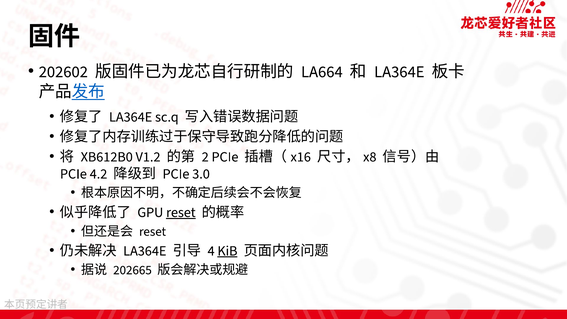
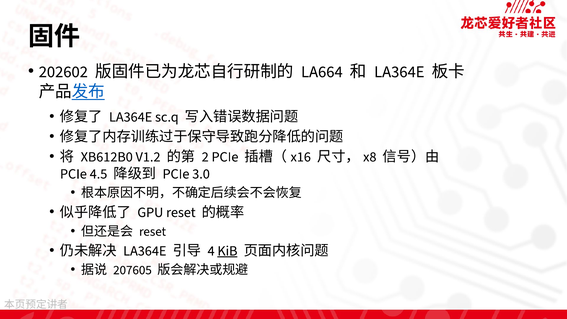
4.2: 4.2 -> 4.5
reset at (181, 212) underline: present -> none
202665: 202665 -> 207605
